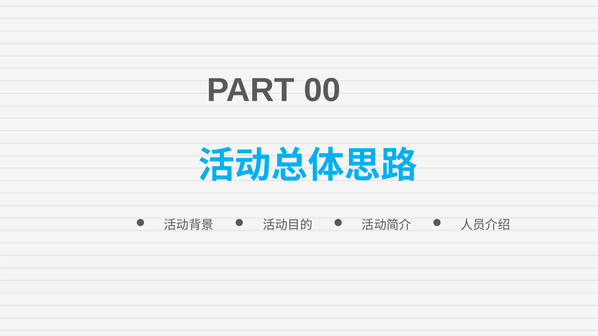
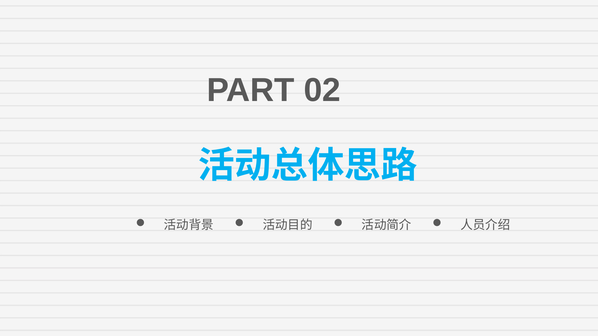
00: 00 -> 02
